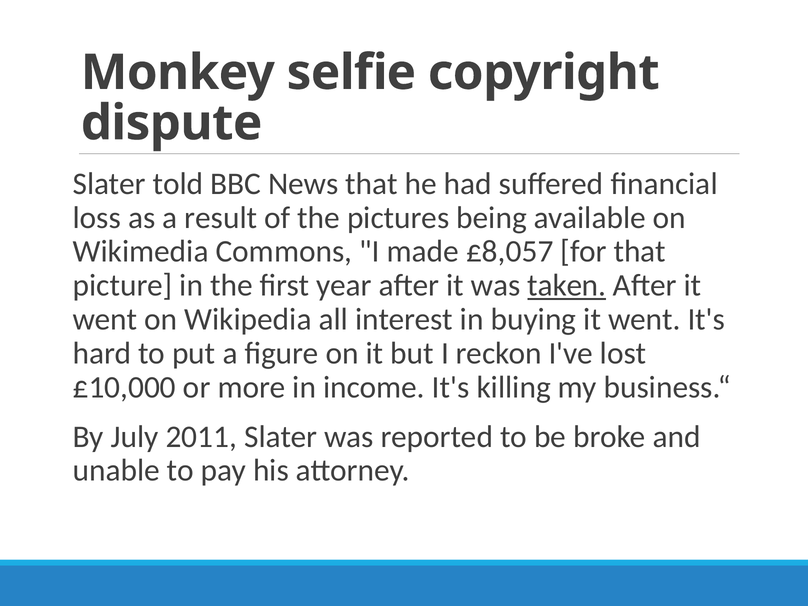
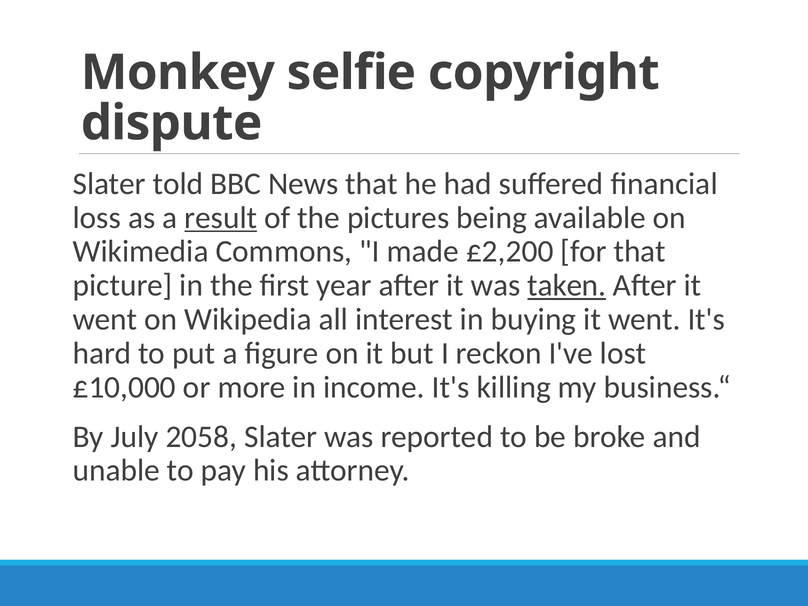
result underline: none -> present
£8,057: £8,057 -> £2,200
2011: 2011 -> 2058
